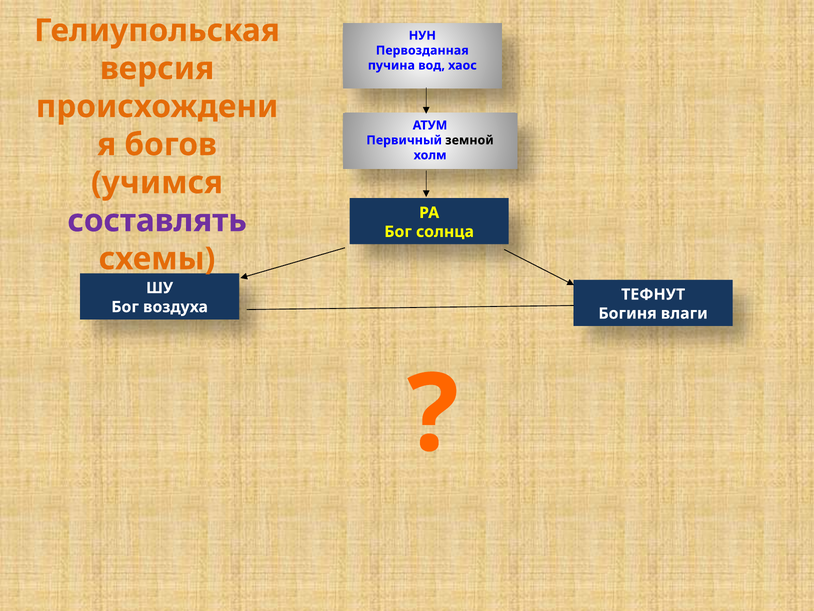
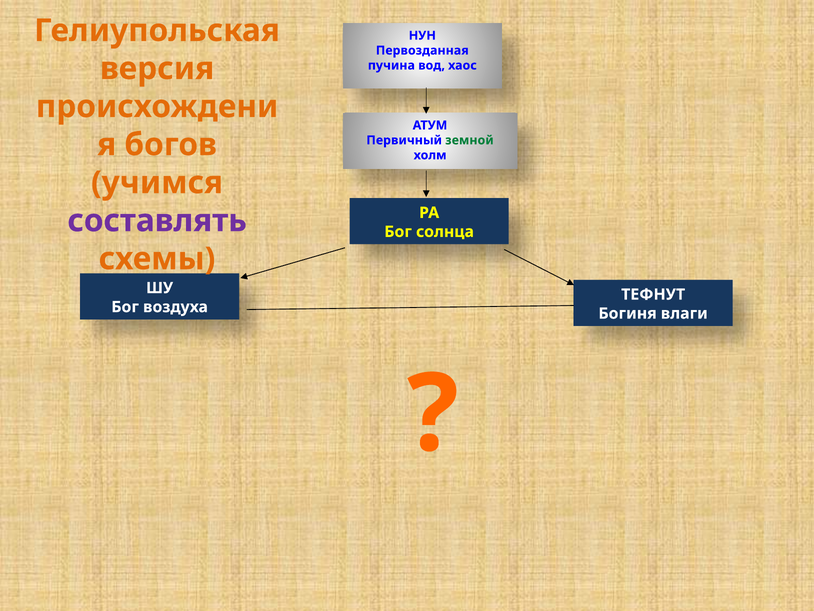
земной colour: black -> green
